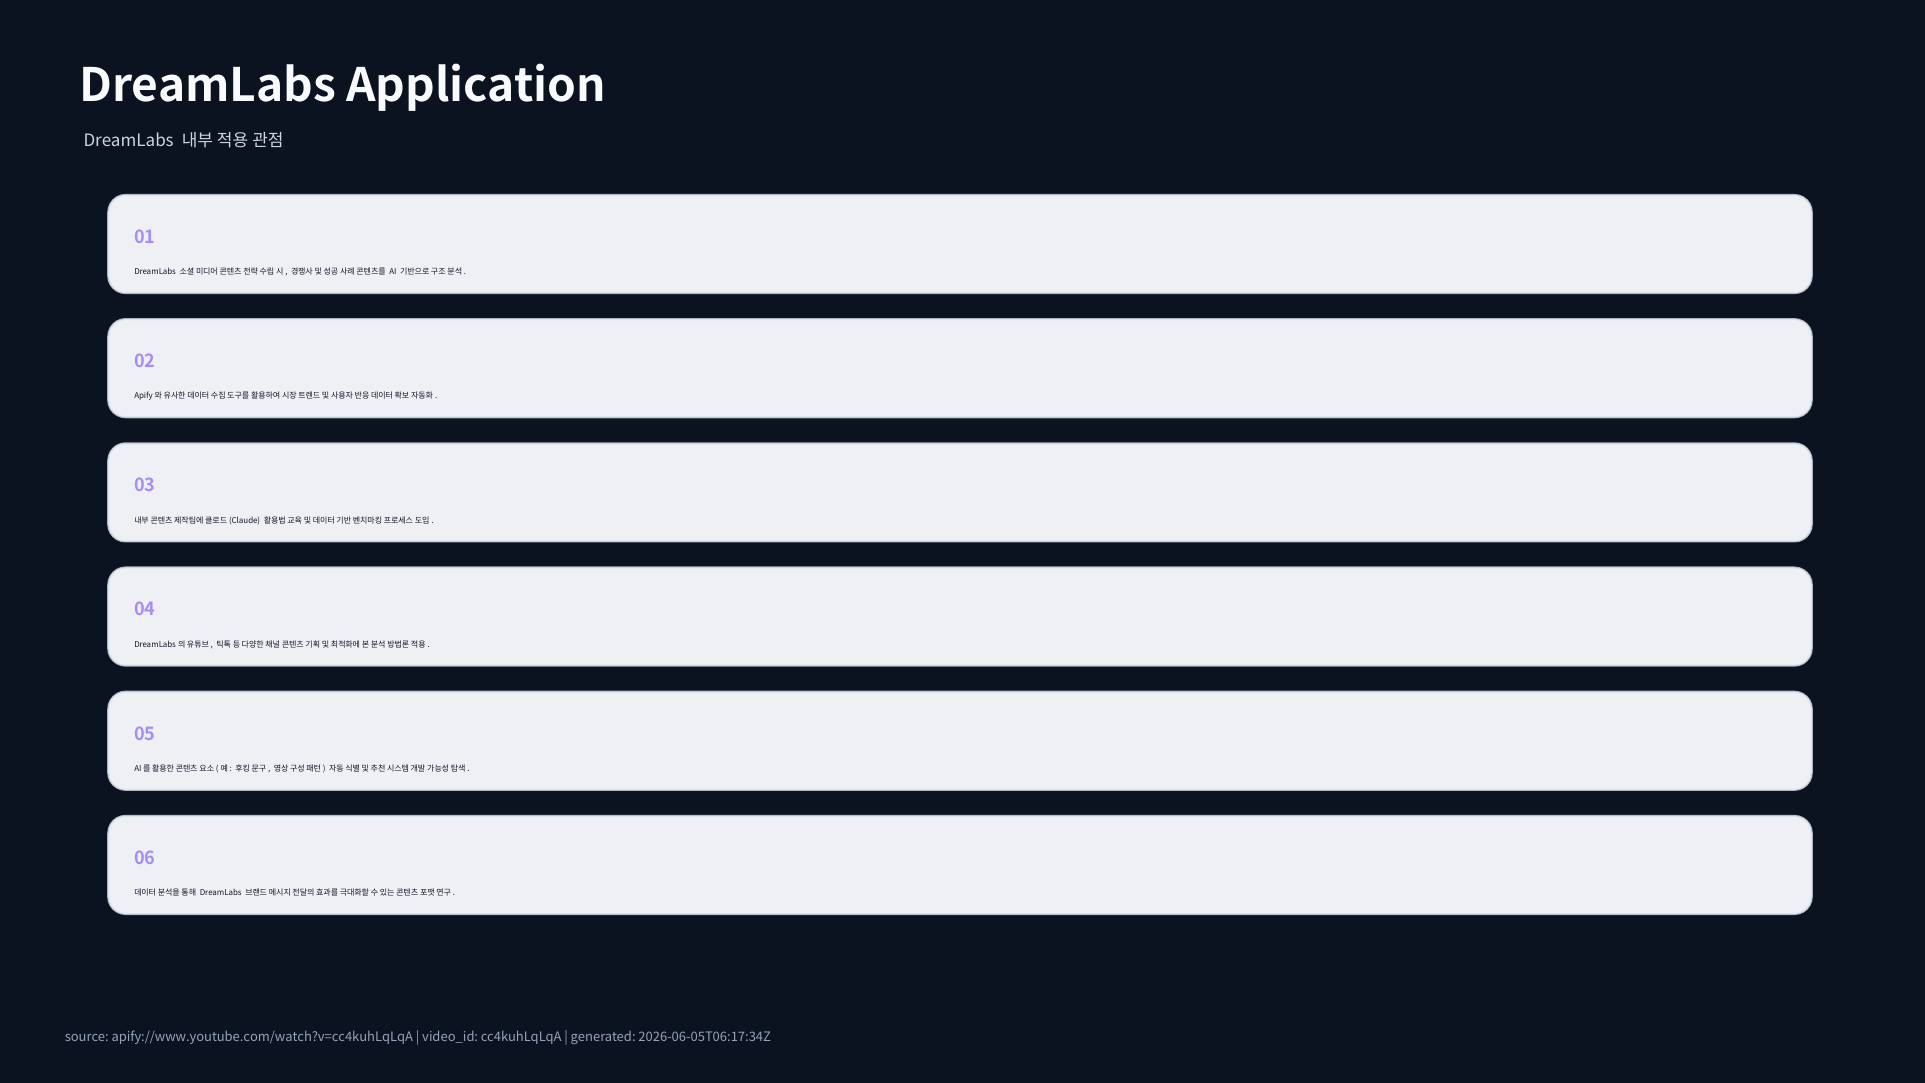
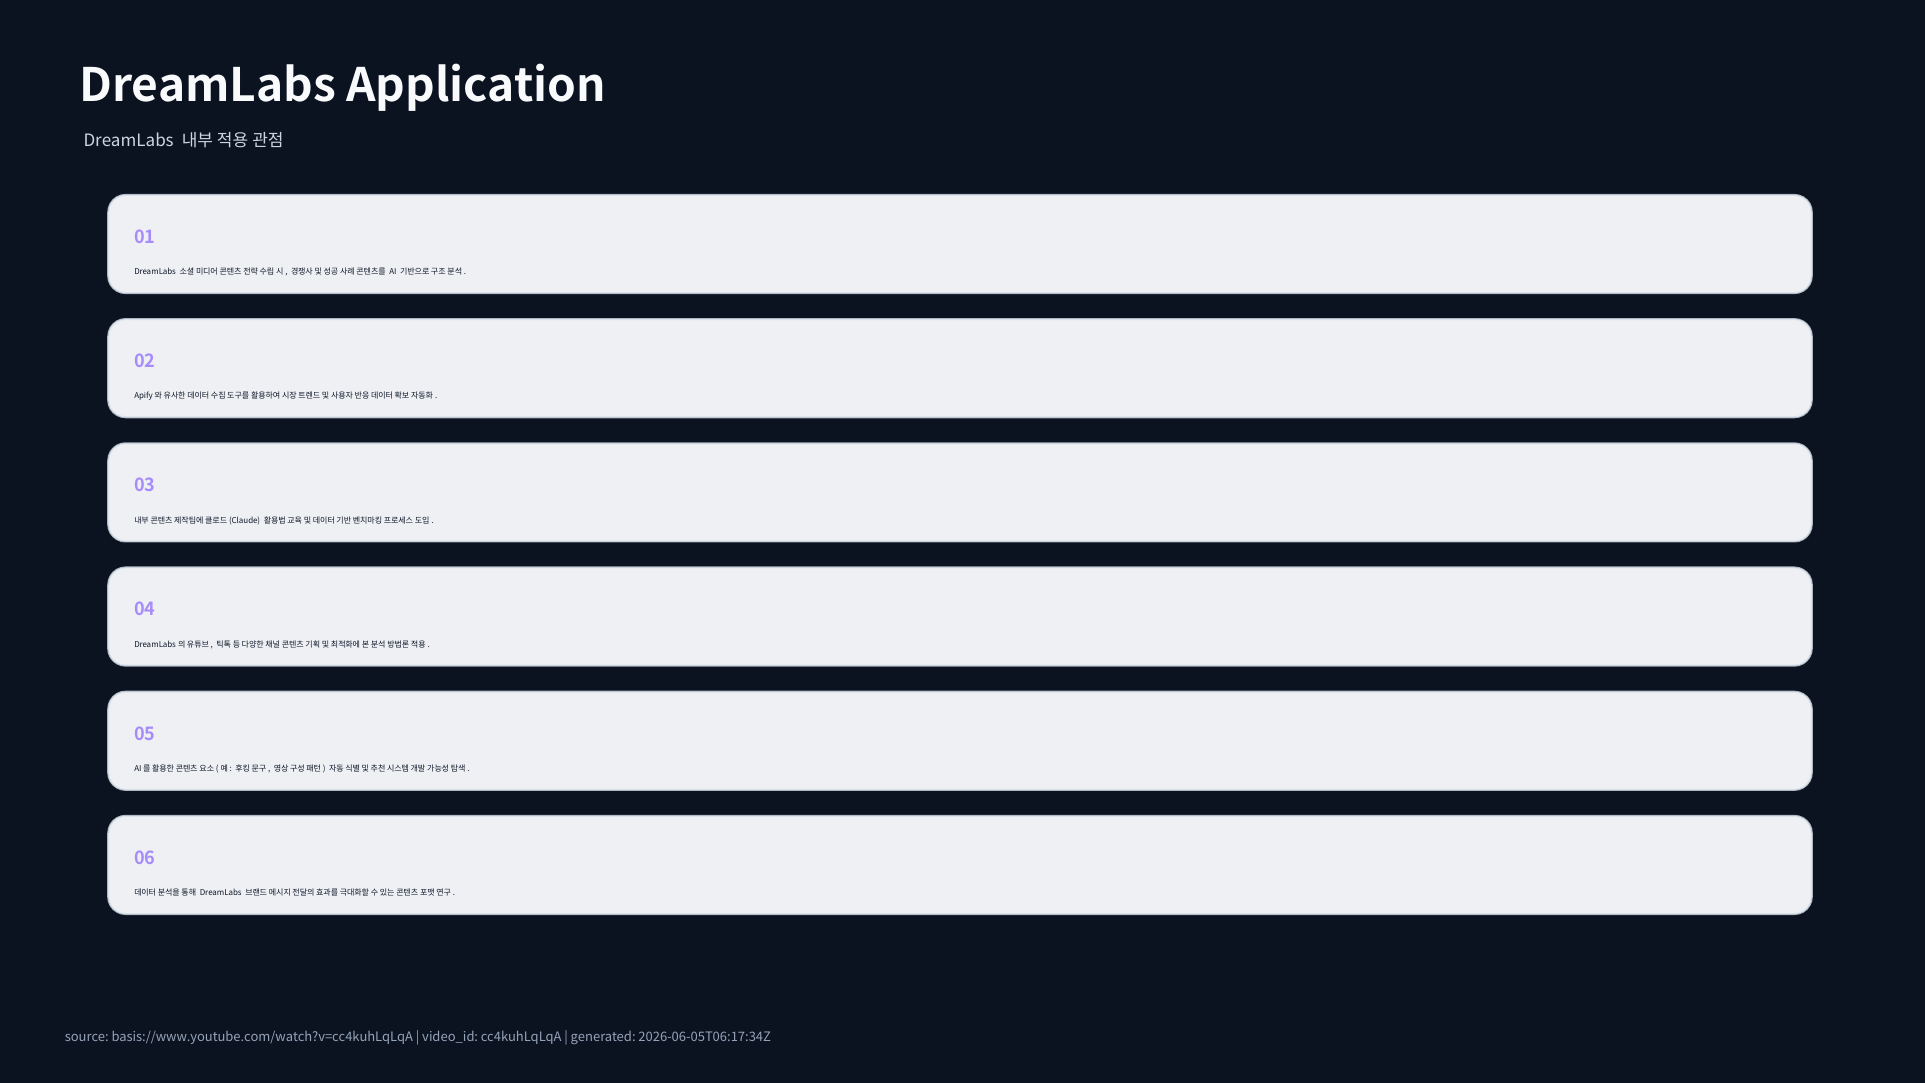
apify://www.youtube.com/watch?v=cc4kuhLqLqA: apify://www.youtube.com/watch?v=cc4kuhLqLqA -> basis://www.youtube.com/watch?v=cc4kuhLqLqA
